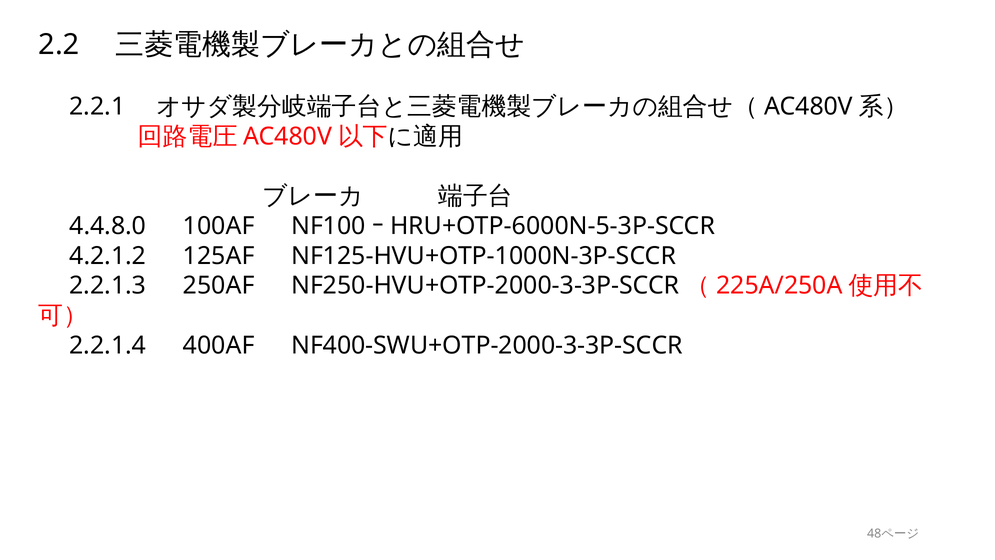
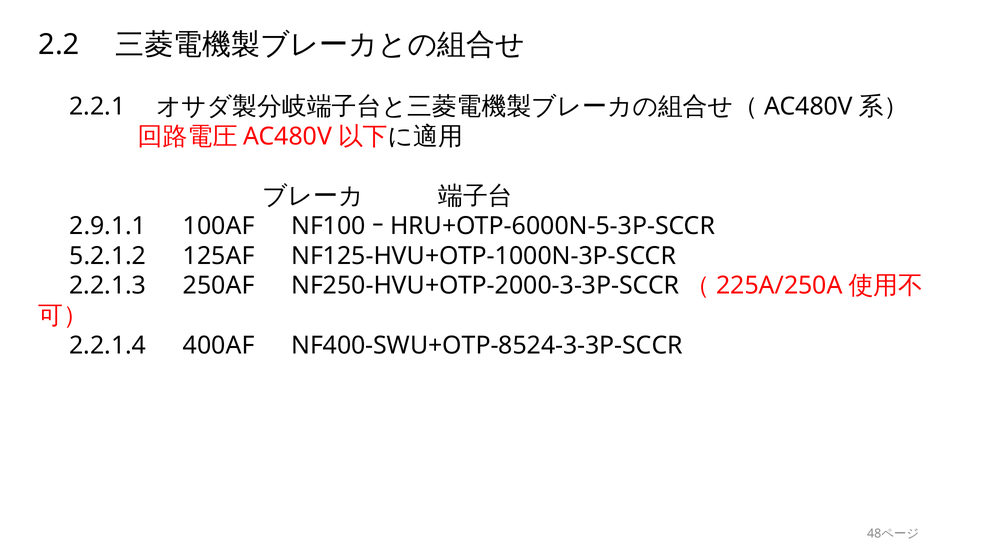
4.4.8.0: 4.4.8.0 -> 2.9.1.1
4.2.1.2: 4.2.1.2 -> 5.2.1.2
NF400-SWU+OTP-2000-3-3P-SCCR: NF400-SWU+OTP-2000-3-3P-SCCR -> NF400-SWU+OTP-8524-3-3P-SCCR
